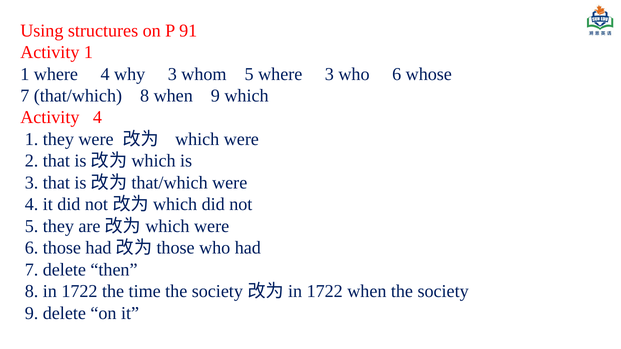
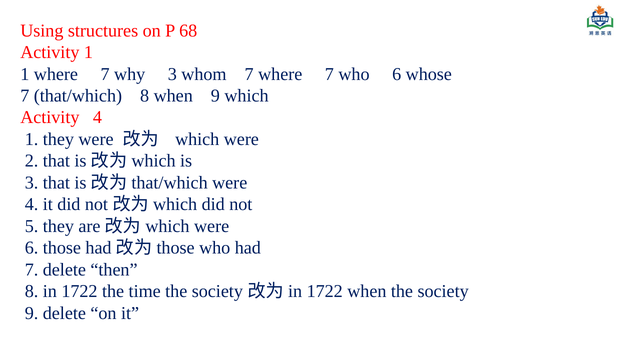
91: 91 -> 68
1 where 4: 4 -> 7
whom 5: 5 -> 7
3 at (329, 74): 3 -> 7
